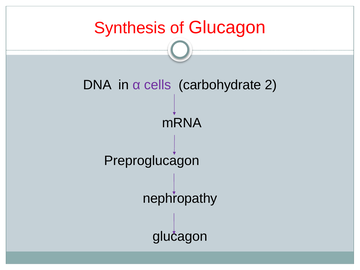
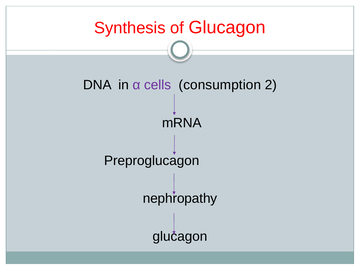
carbohydrate: carbohydrate -> consumption
